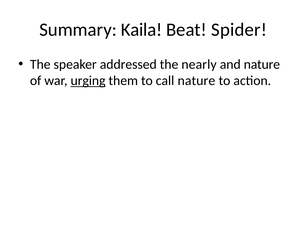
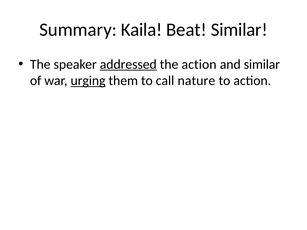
Beat Spider: Spider -> Similar
addressed underline: none -> present
the nearly: nearly -> action
and nature: nature -> similar
